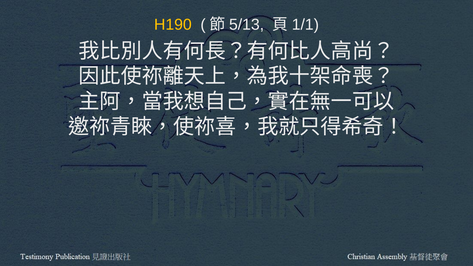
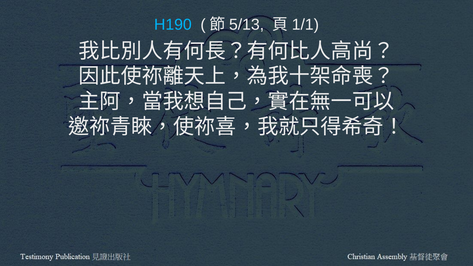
H190 colour: yellow -> light blue
